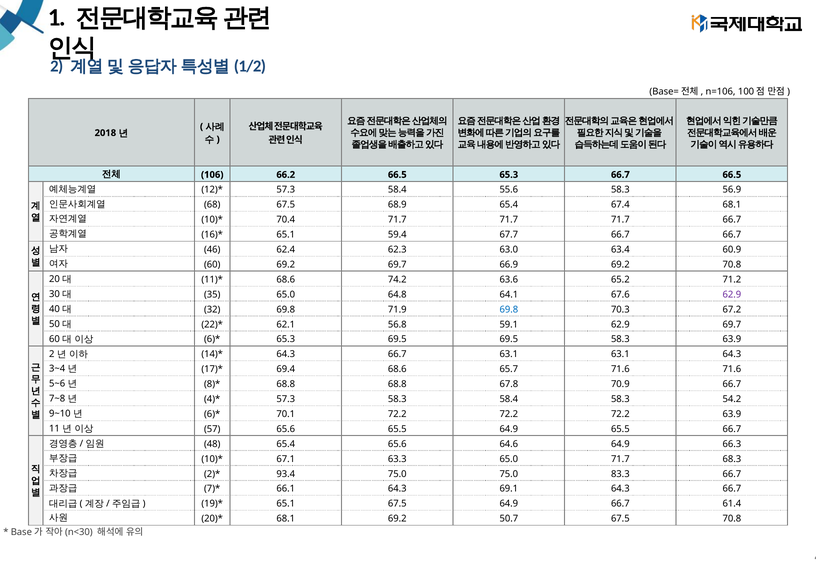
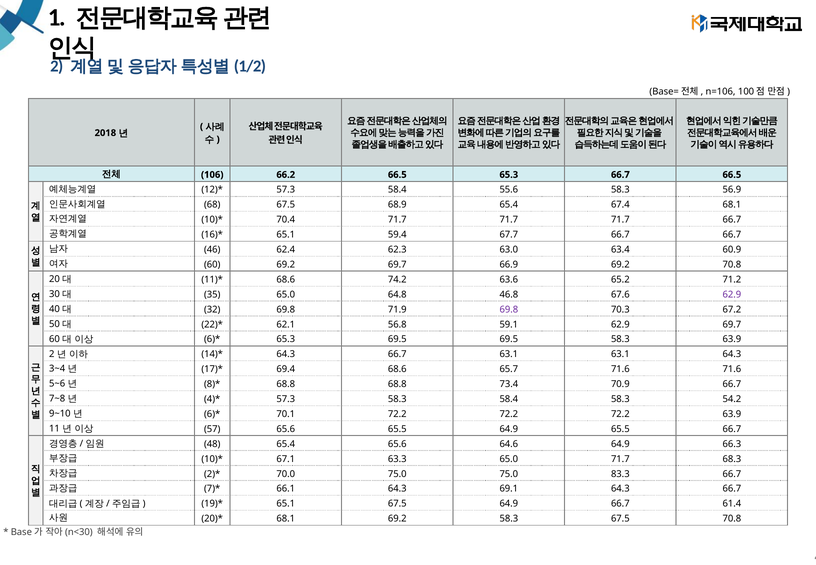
64.1: 64.1 -> 46.8
69.8 at (509, 309) colour: blue -> purple
67.8: 67.8 -> 73.4
93.4: 93.4 -> 70.0
69.2 50.7: 50.7 -> 58.3
